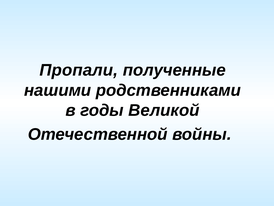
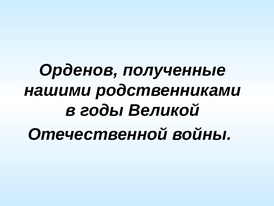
Пропали: Пропали -> Орденов
